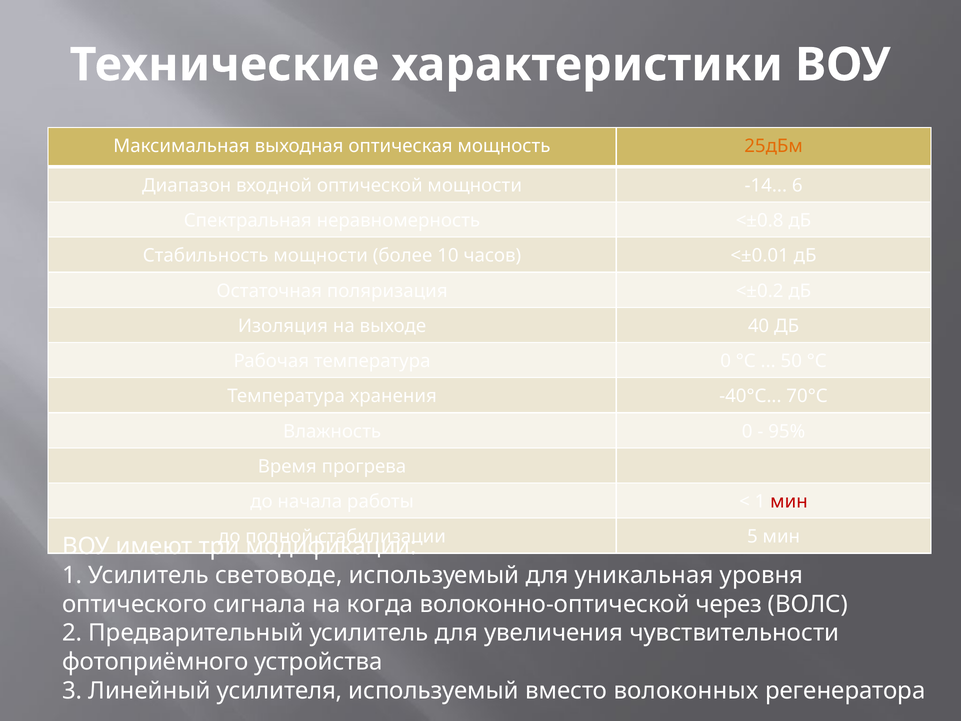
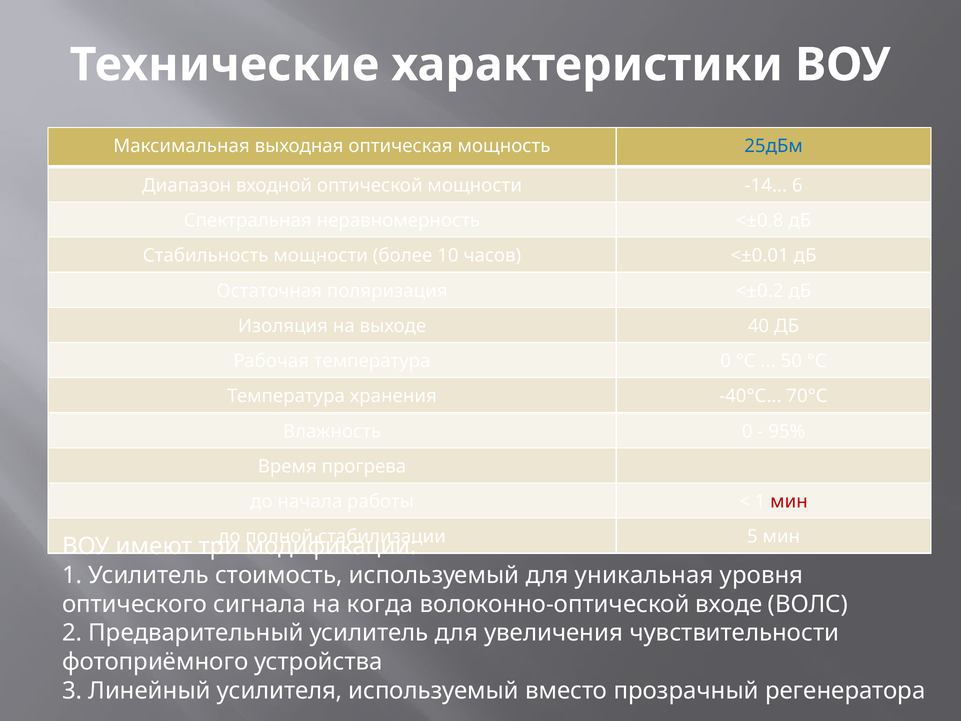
25дБм colour: orange -> blue
световоде: световоде -> стоимость
через: через -> входе
волоконных: волоконных -> прозрачный
